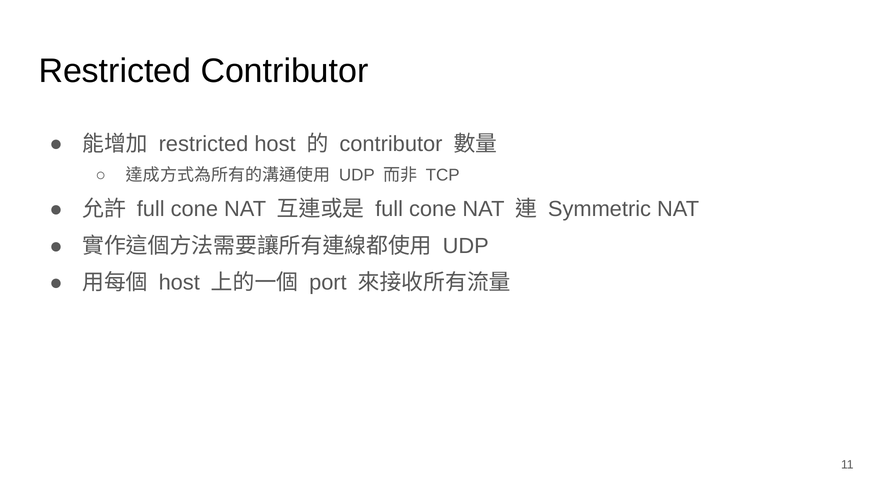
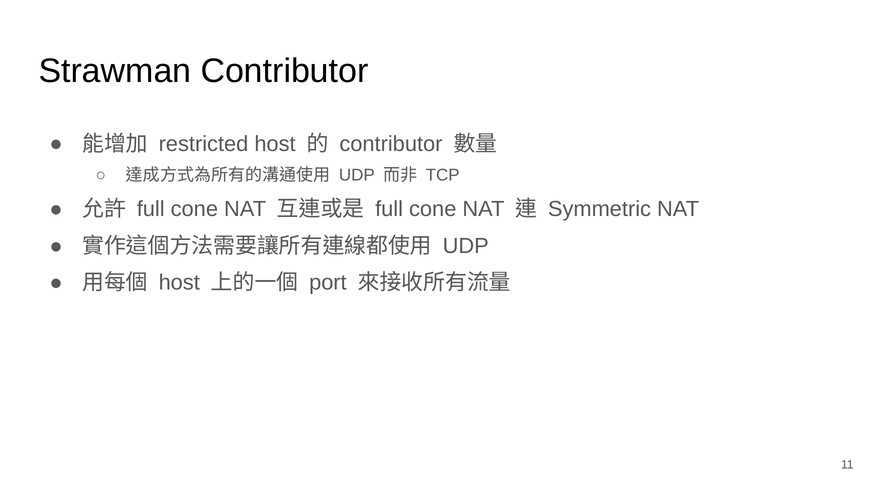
Restricted at (115, 71): Restricted -> Strawman
